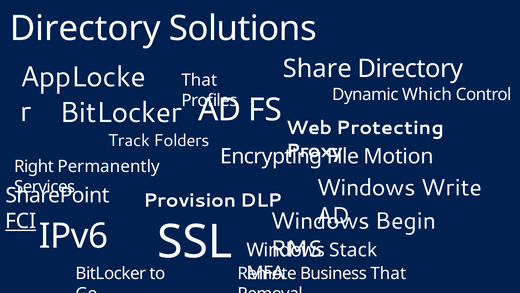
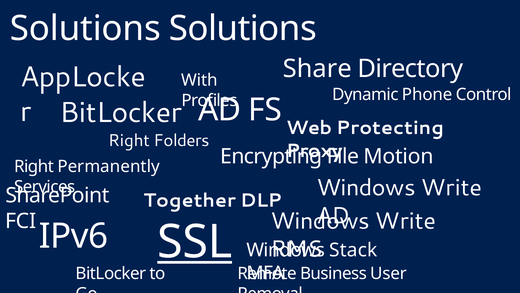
Directory at (85, 28): Directory -> Solutions
That at (199, 80): That -> With
Which: Which -> Phone
Track at (129, 140): Track -> Right
Provision: Provision -> Together
Begin at (406, 221): Begin -> Write
FCI underline: present -> none
SSL underline: none -> present
Business That: That -> User
